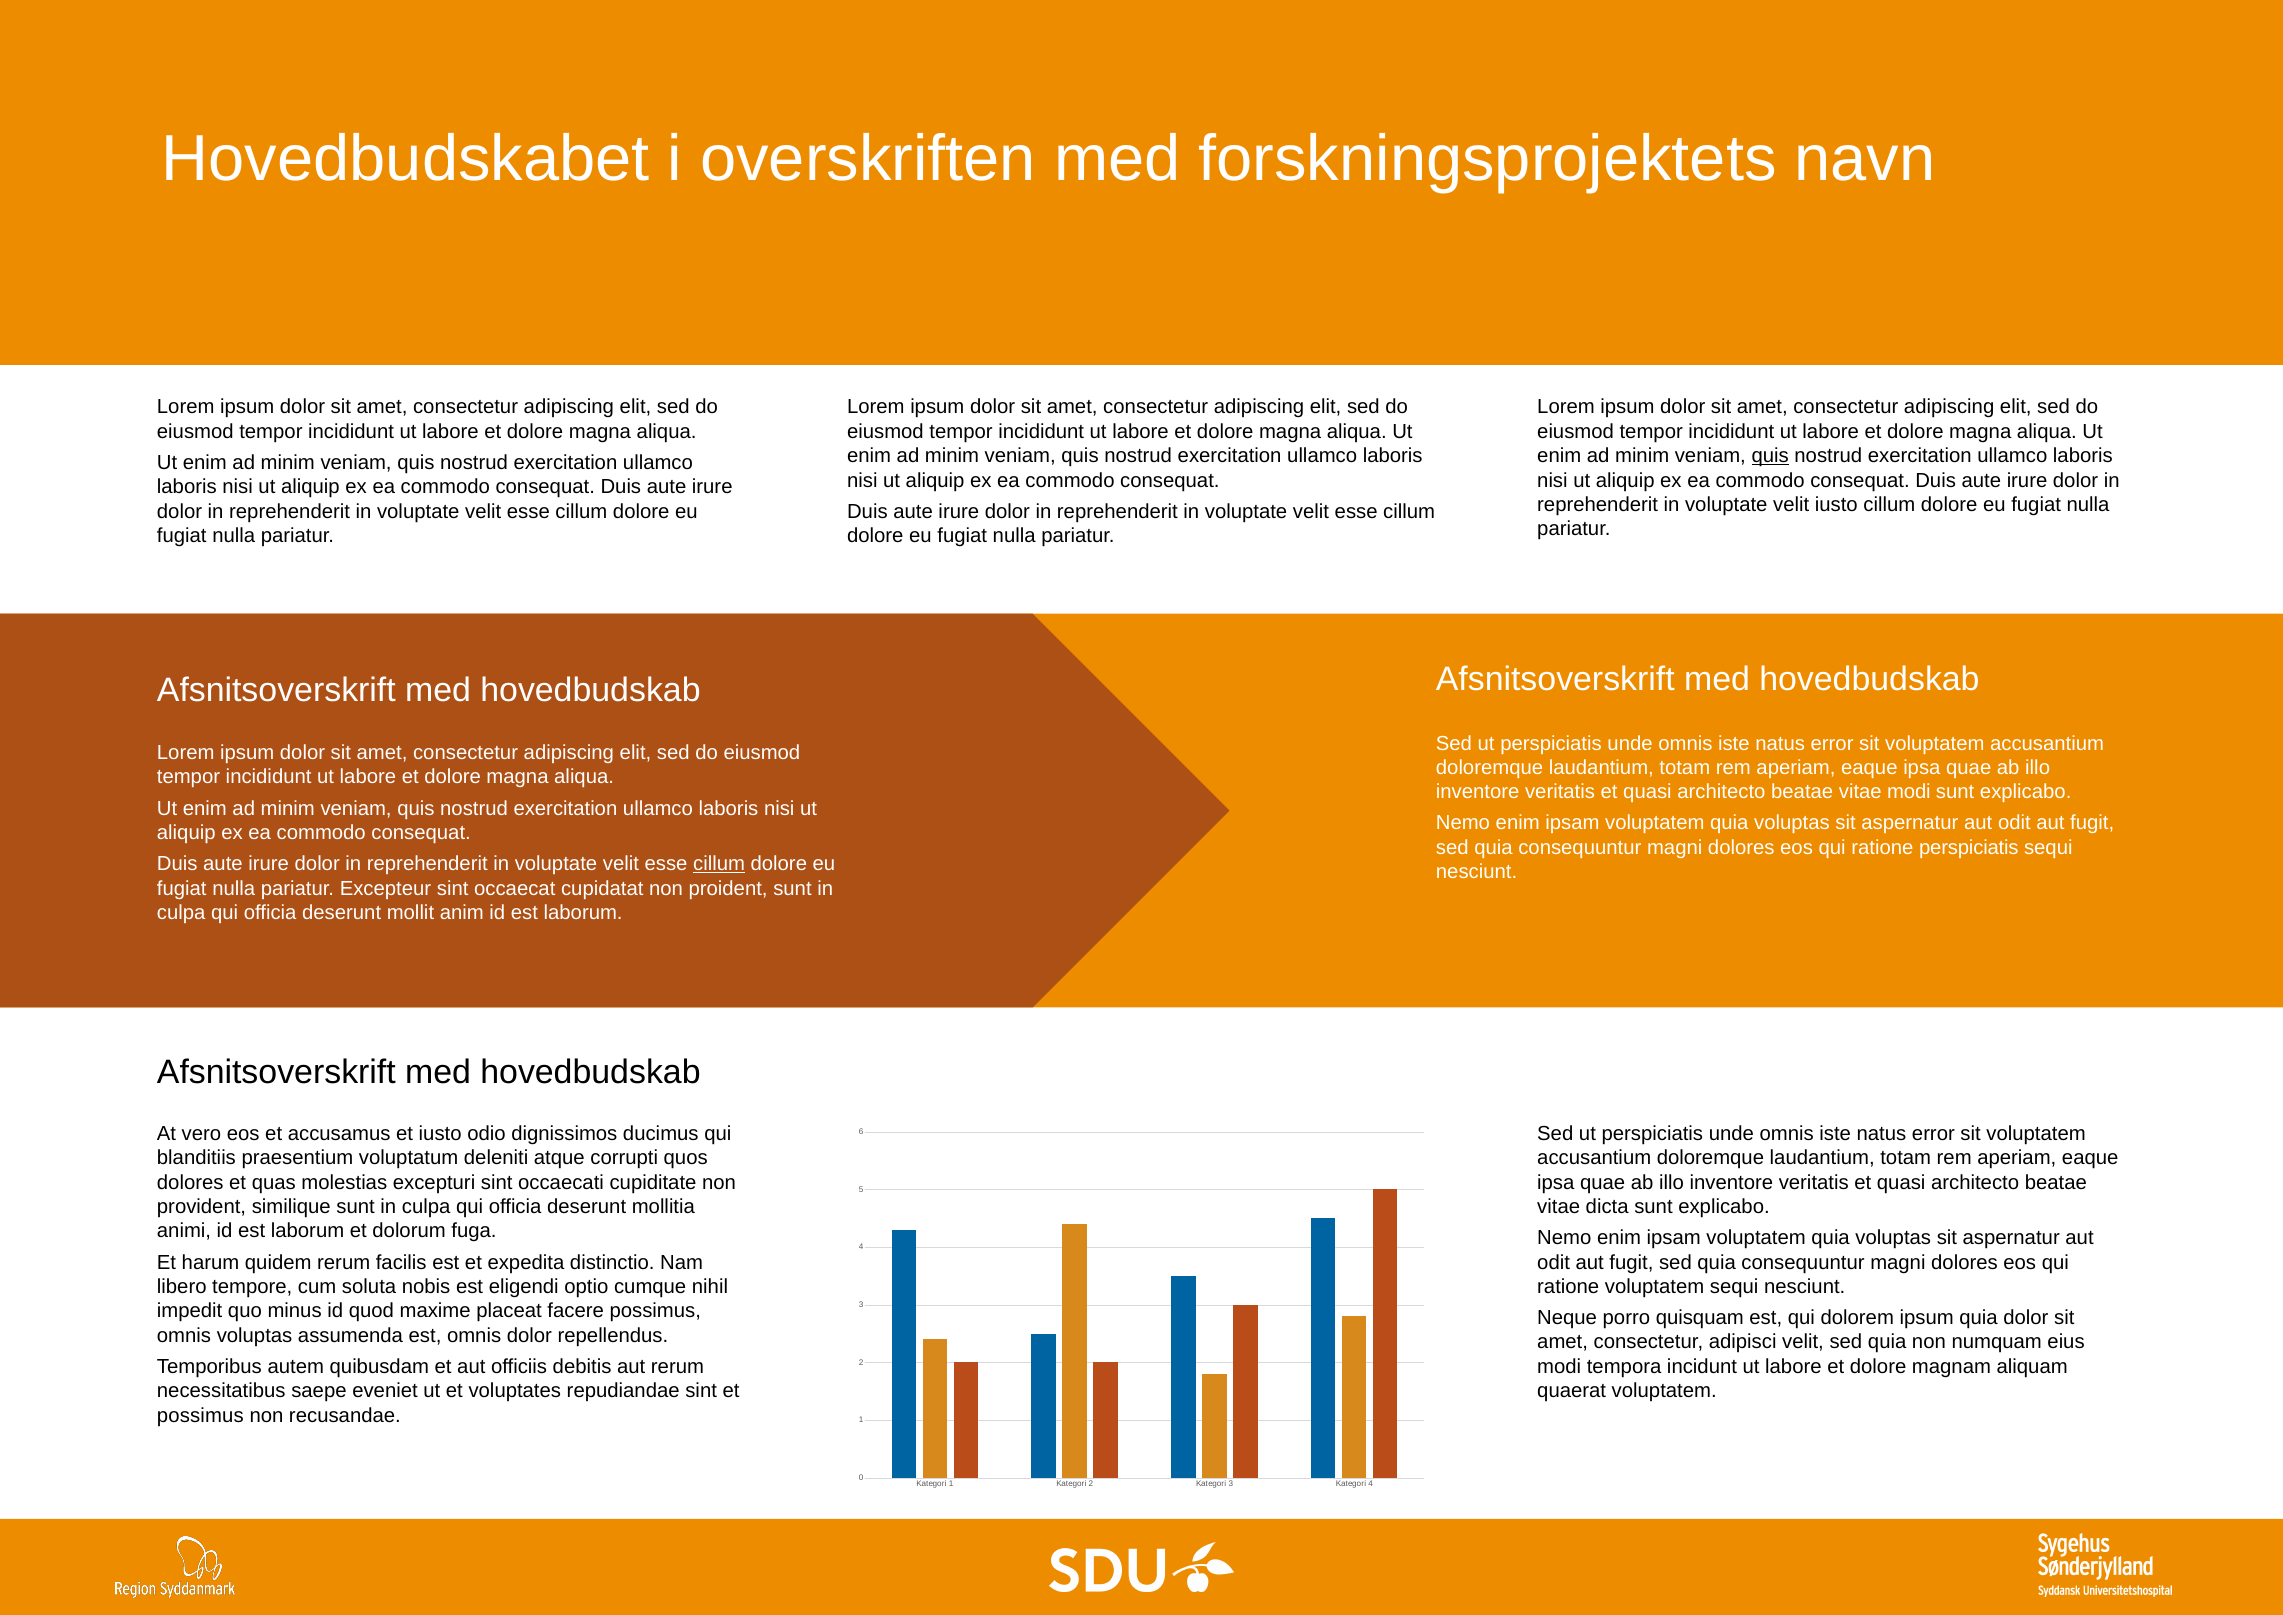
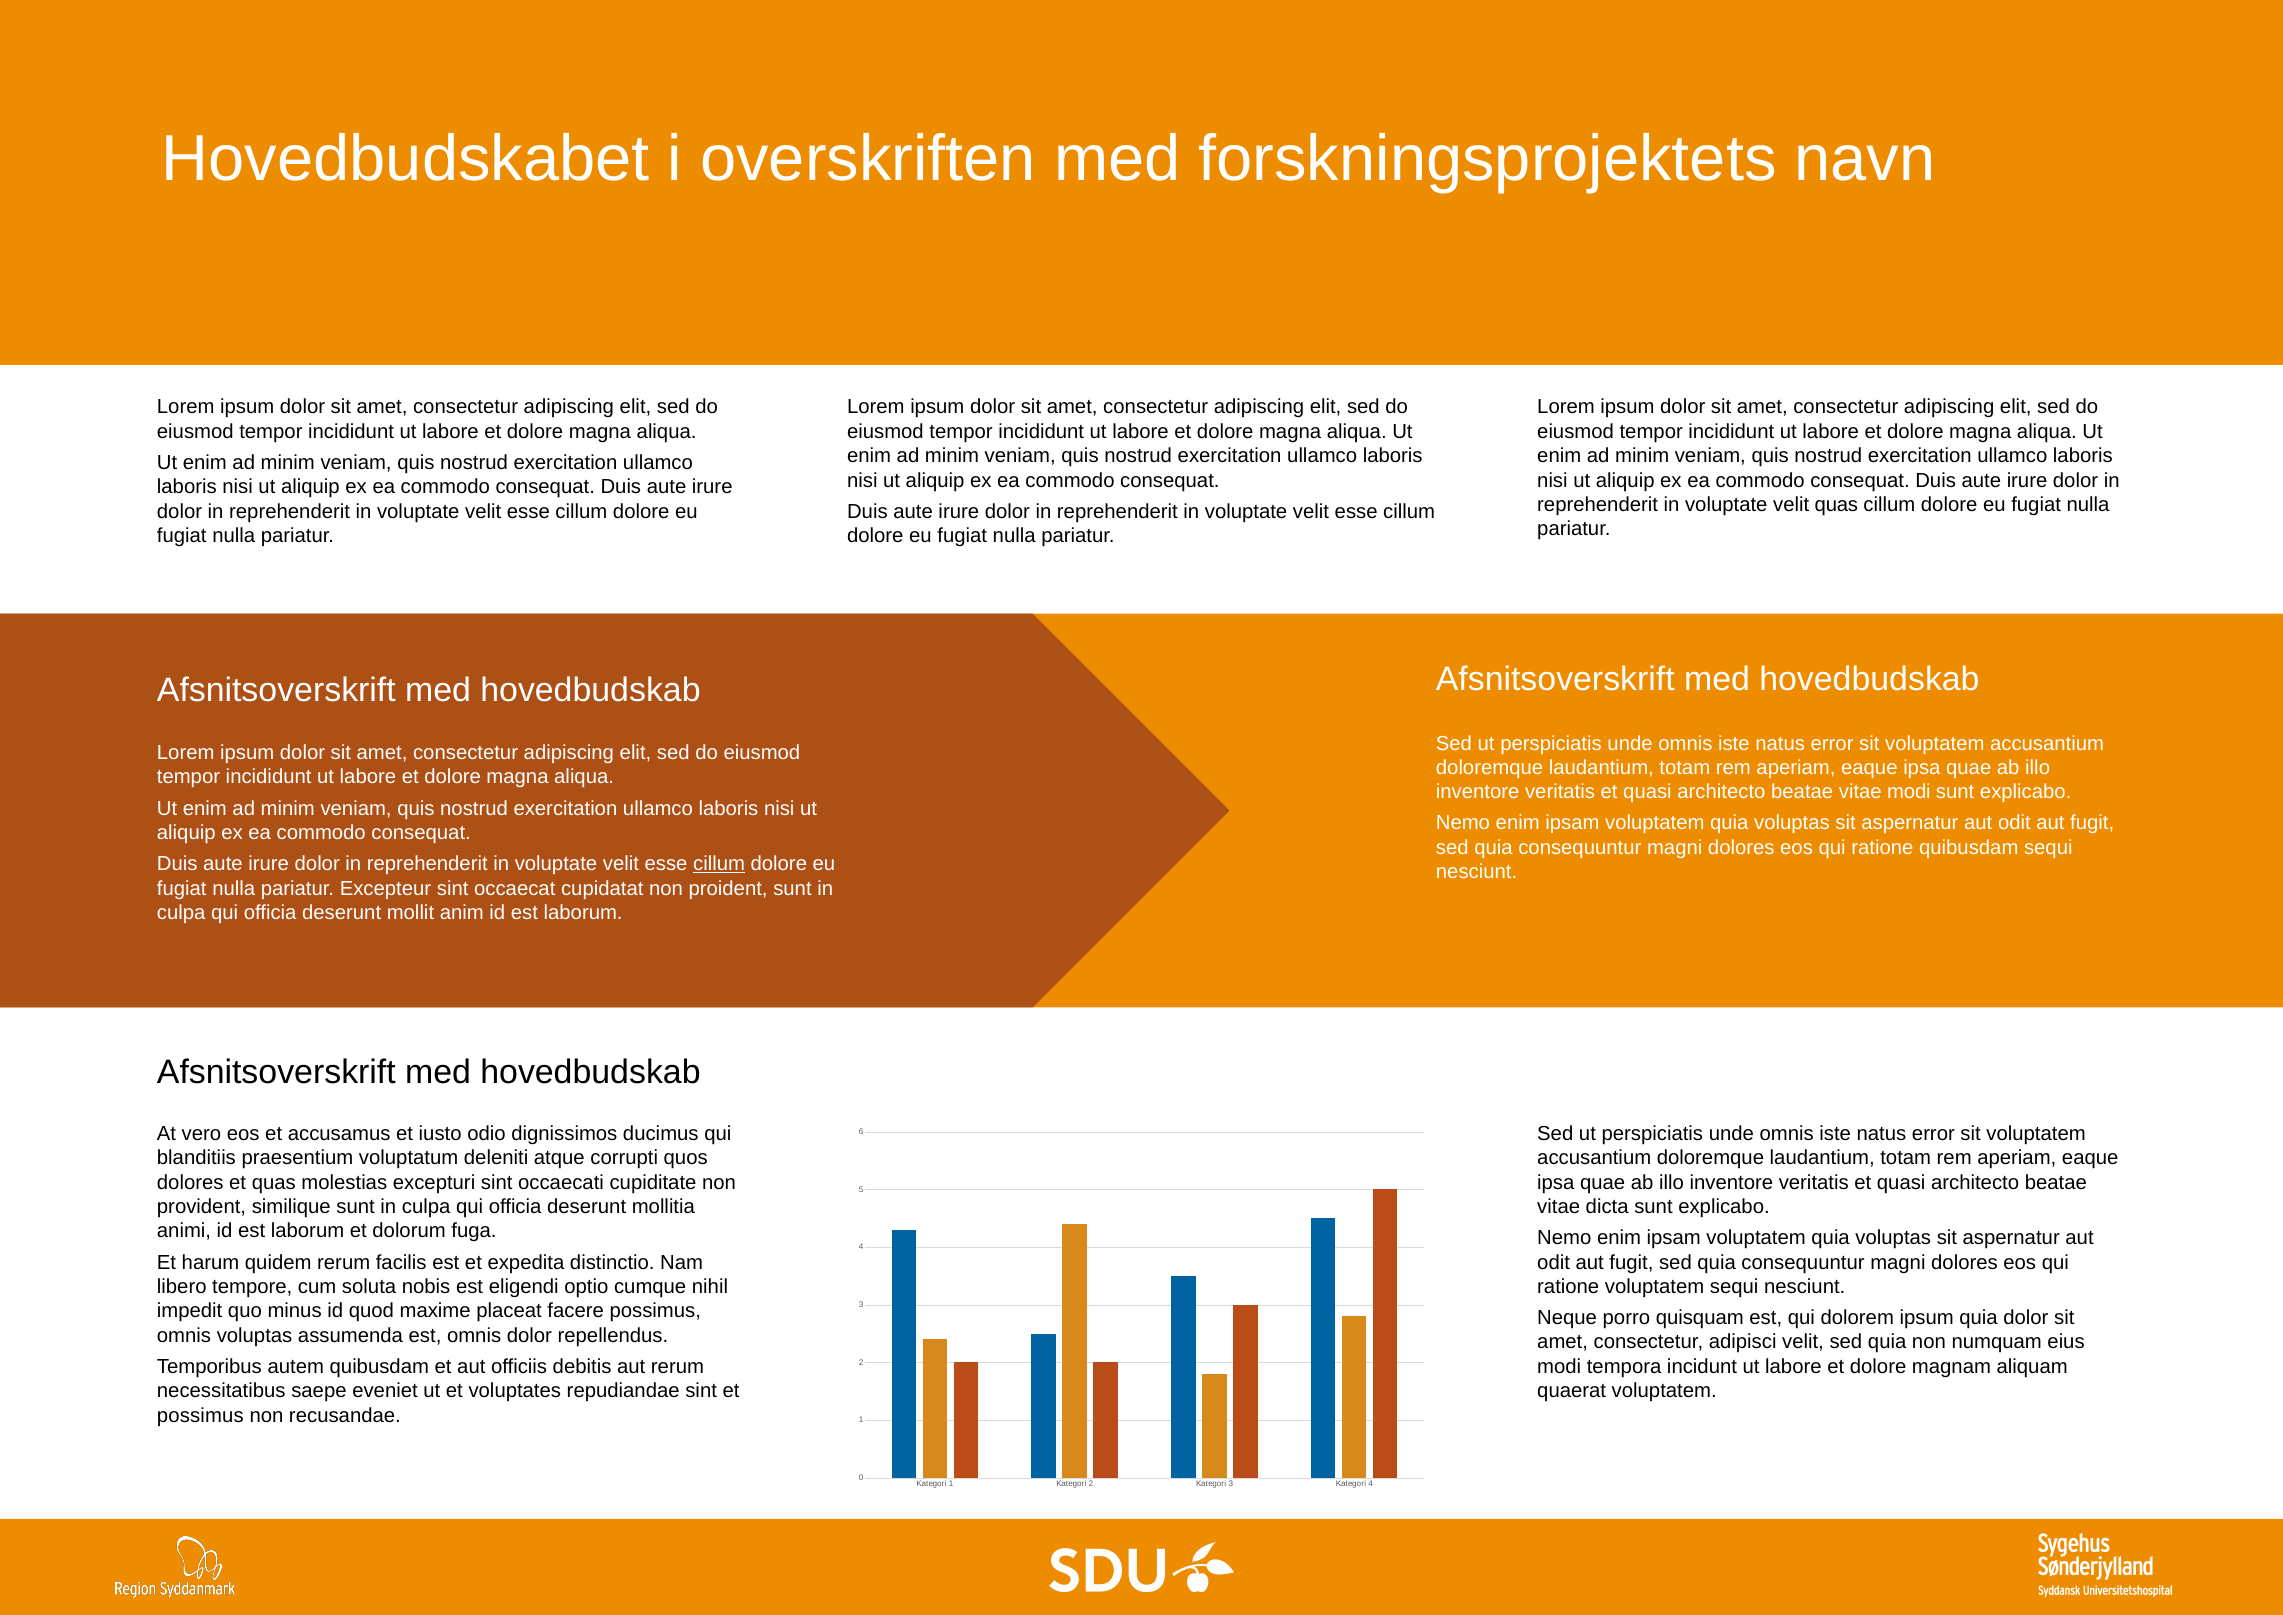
quis at (1770, 456) underline: present -> none
velit iusto: iusto -> quas
ratione perspiciatis: perspiciatis -> quibusdam
